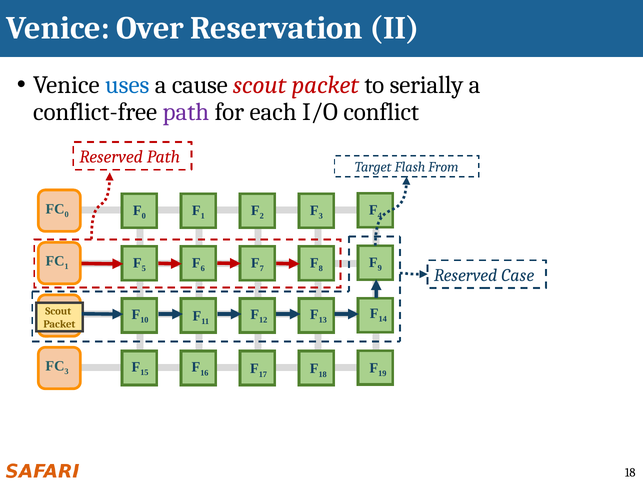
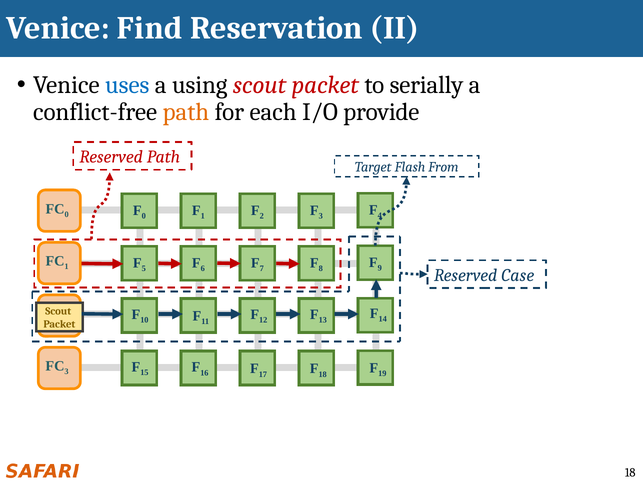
Over: Over -> Find
cause: cause -> using
path at (186, 112) colour: purple -> orange
conflict: conflict -> provide
